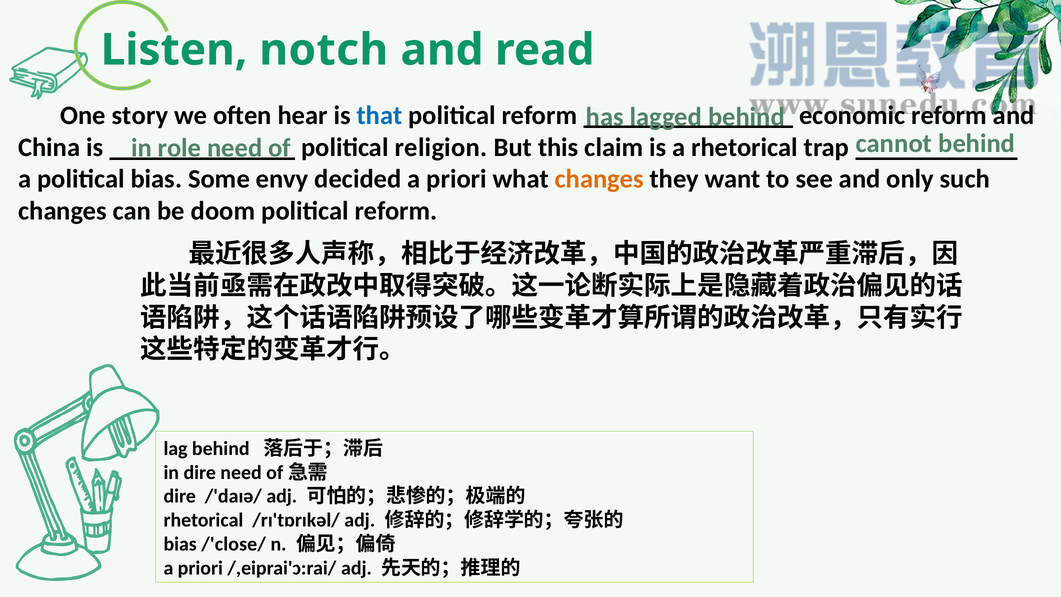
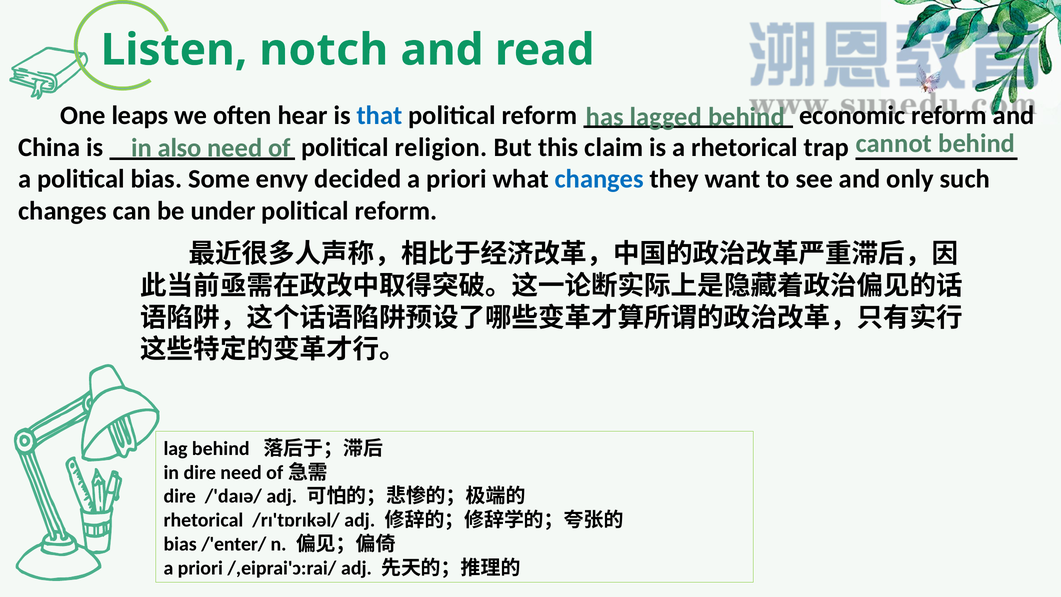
story: story -> leaps
role: role -> also
changes at (599, 179) colour: orange -> blue
doom: doom -> under
/'close/: /'close/ -> /'enter/
